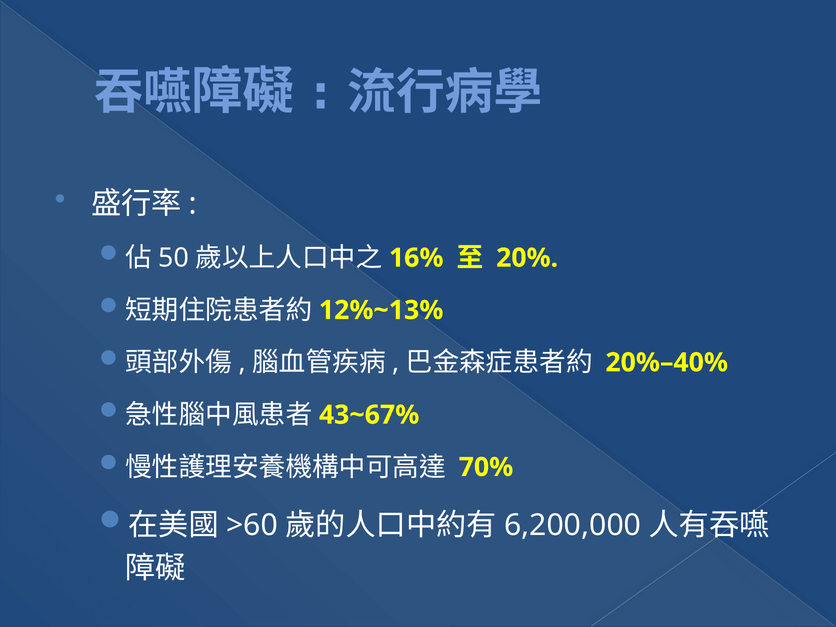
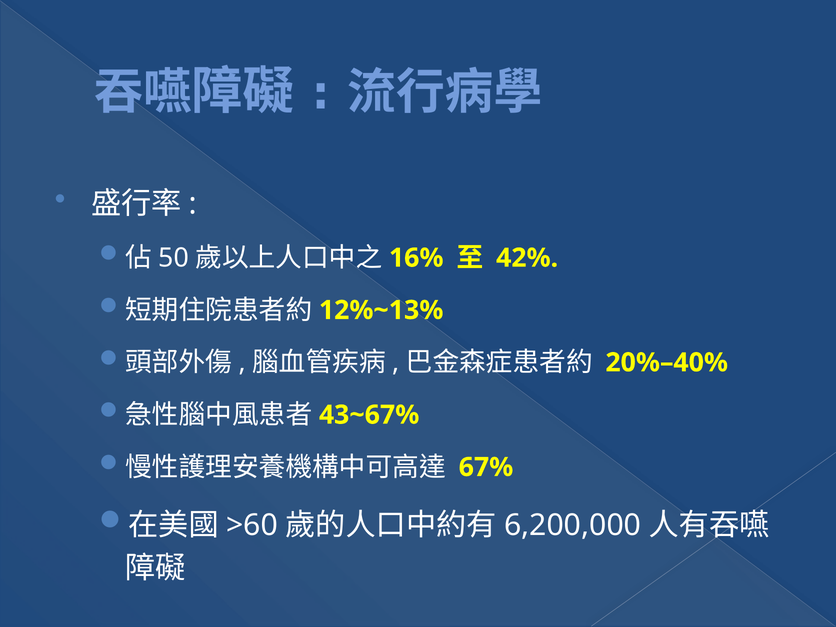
20%: 20% -> 42%
70%: 70% -> 67%
